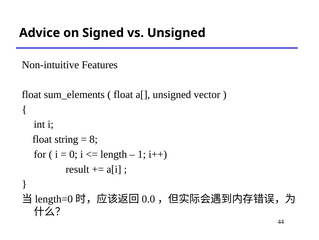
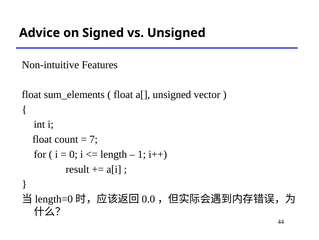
string: string -> count
8: 8 -> 7
